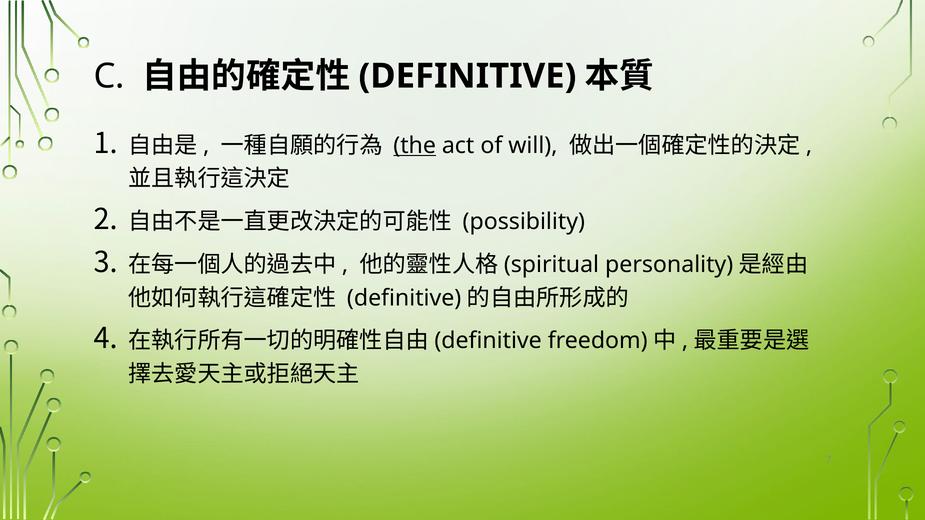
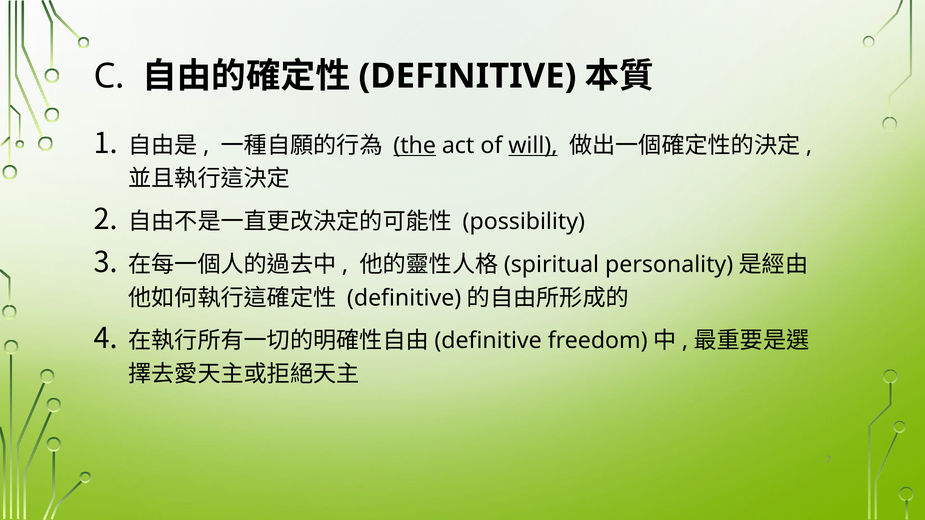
will underline: none -> present
